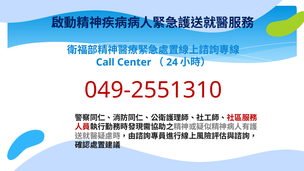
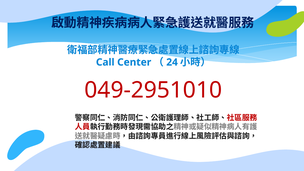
049-2551310: 049-2551310 -> 049-2951010
